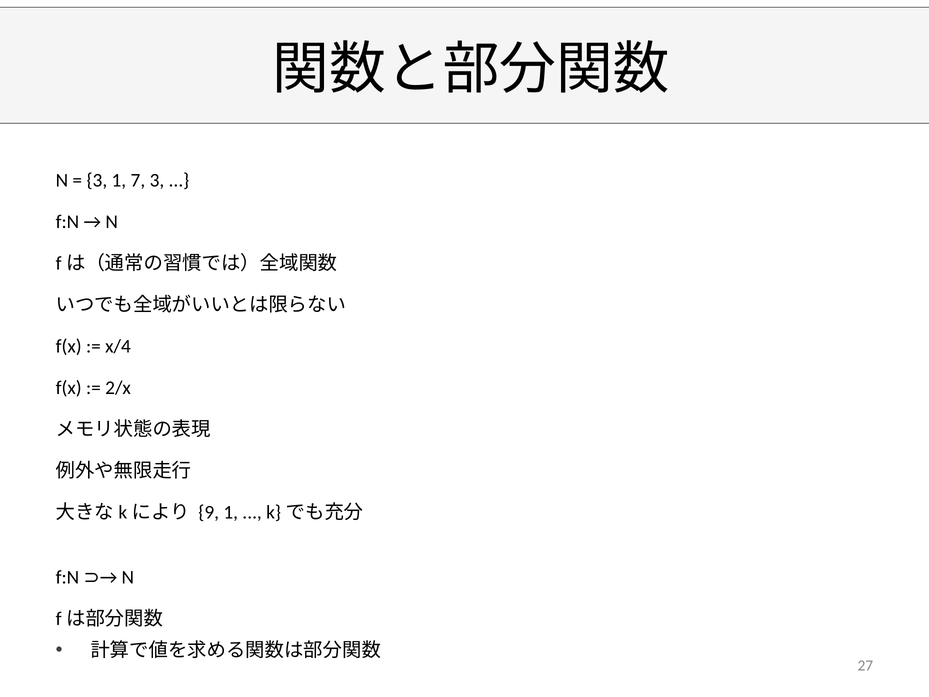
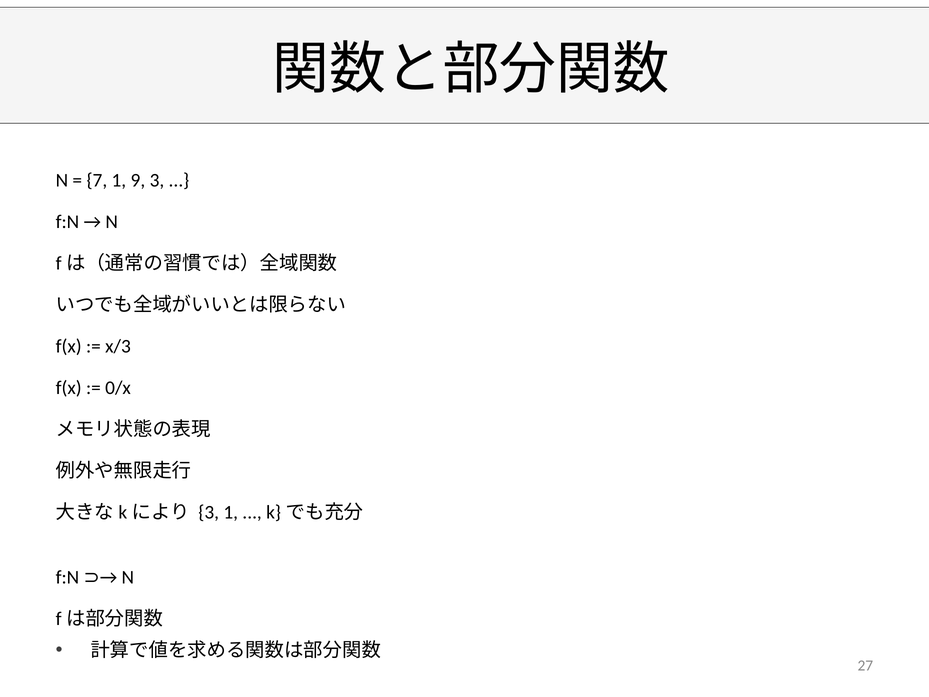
3 at (97, 180): 3 -> 7
7: 7 -> 9
x/4: x/4 -> x/3
2/x: 2/x -> 0/x
9 at (209, 512): 9 -> 3
